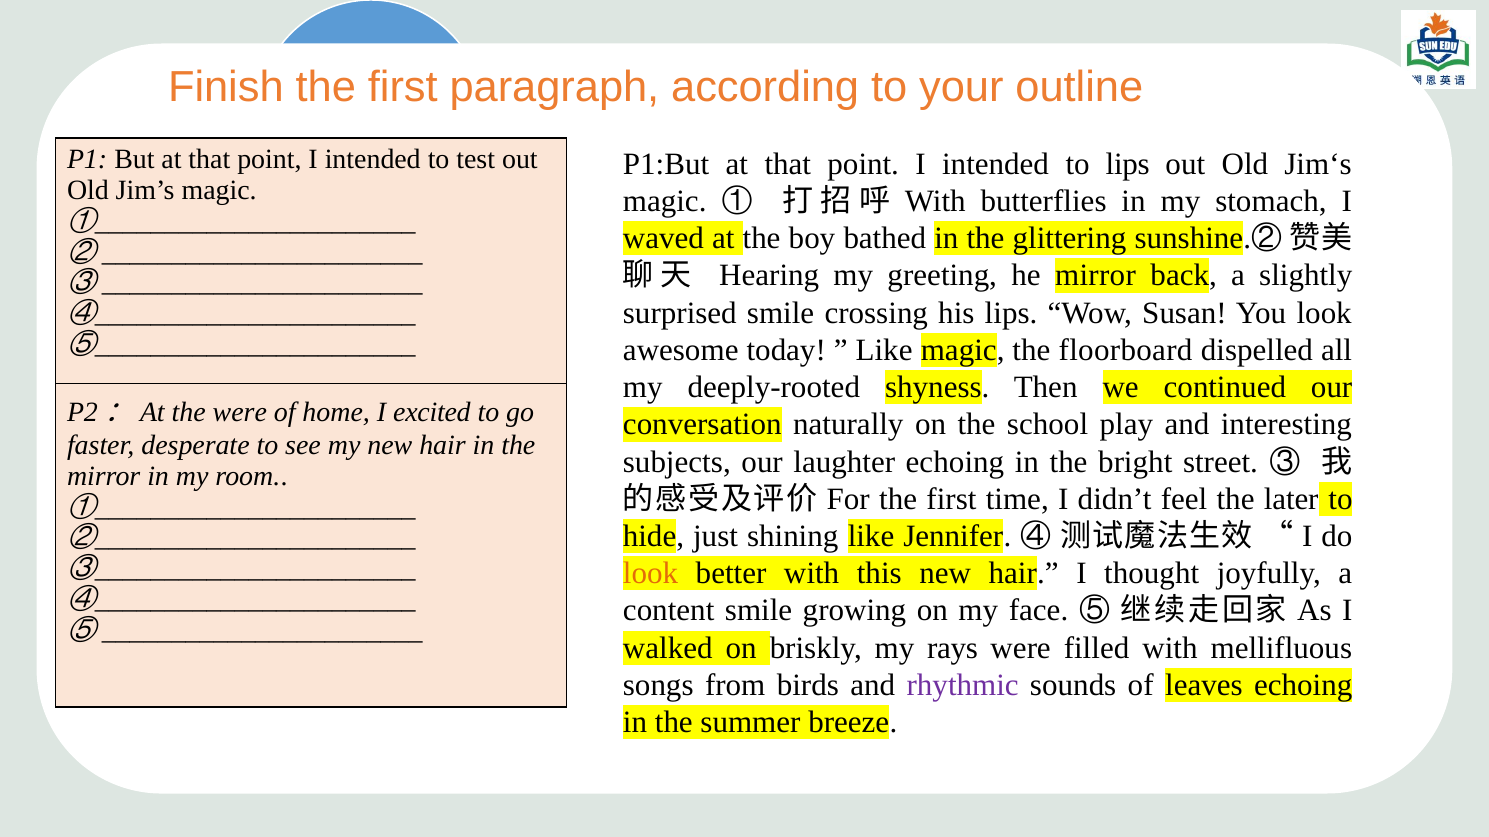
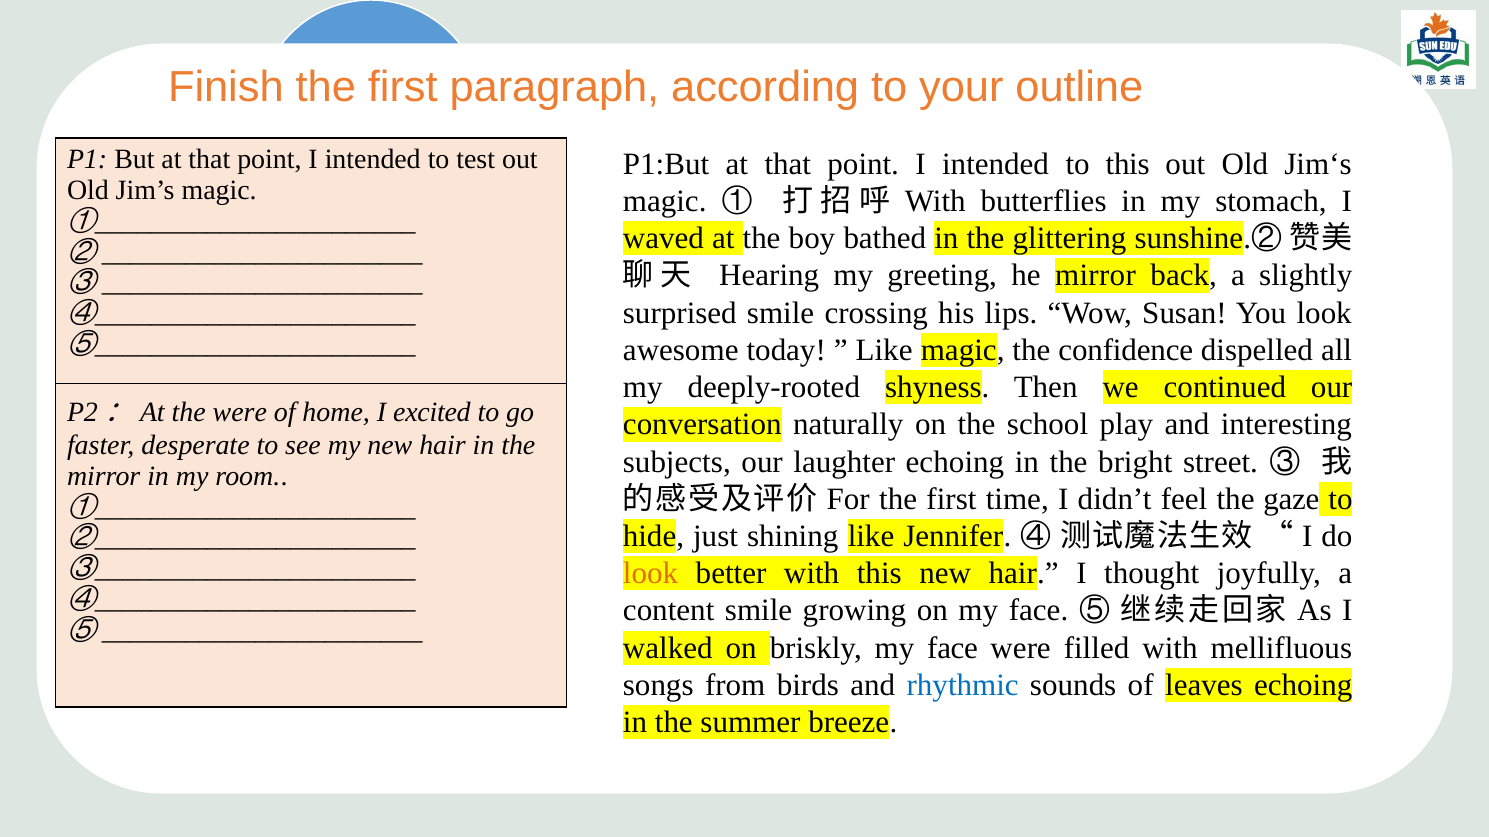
to lips: lips -> this
floorboard: floorboard -> confidence
later: later -> gaze
briskly my rays: rays -> face
rhythmic colour: purple -> blue
